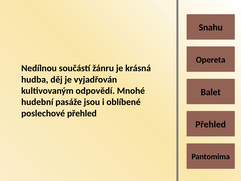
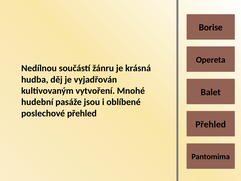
Snahu: Snahu -> Borise
odpovědí: odpovědí -> vytvoření
